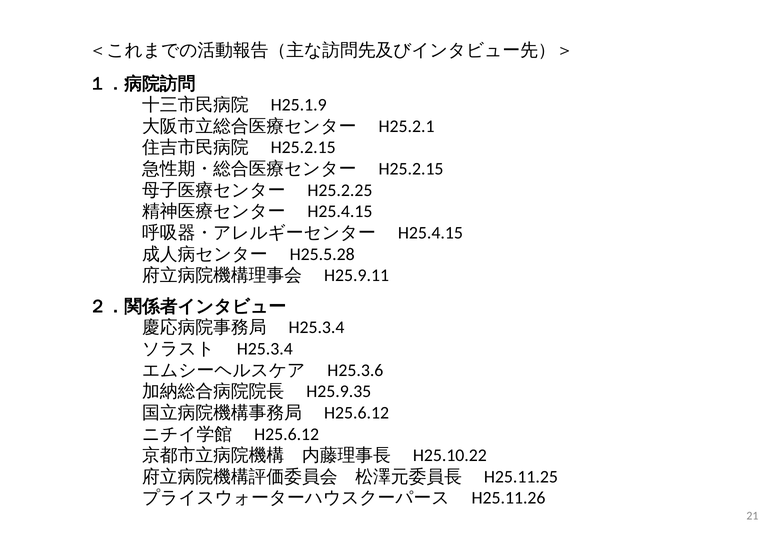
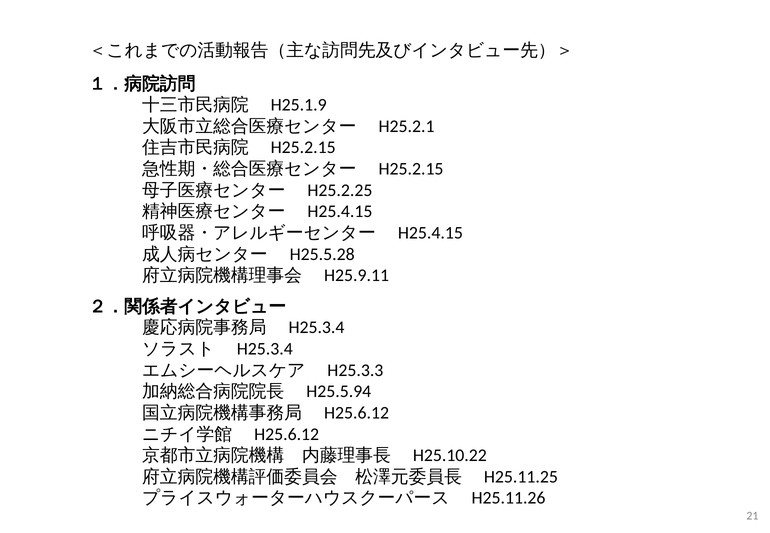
H25.3.6: H25.3.6 -> H25.3.3
H25.9.35: H25.9.35 -> H25.5.94
